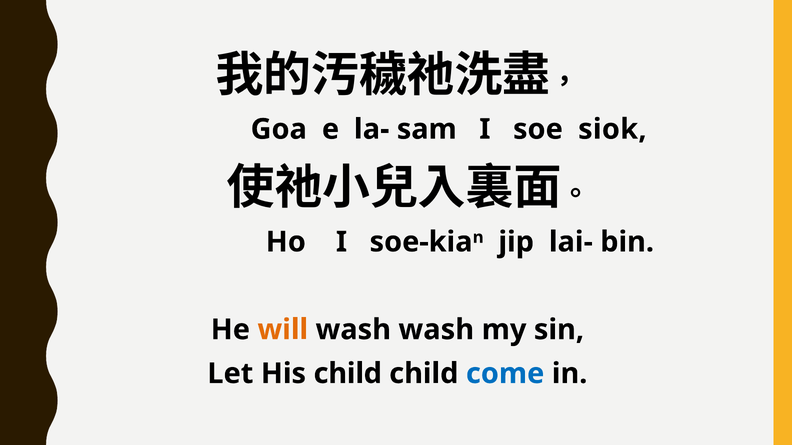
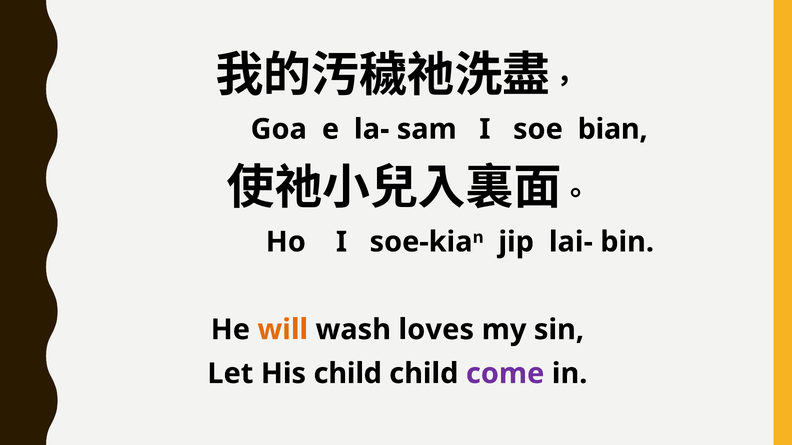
siok: siok -> bian
wash wash: wash -> loves
come colour: blue -> purple
